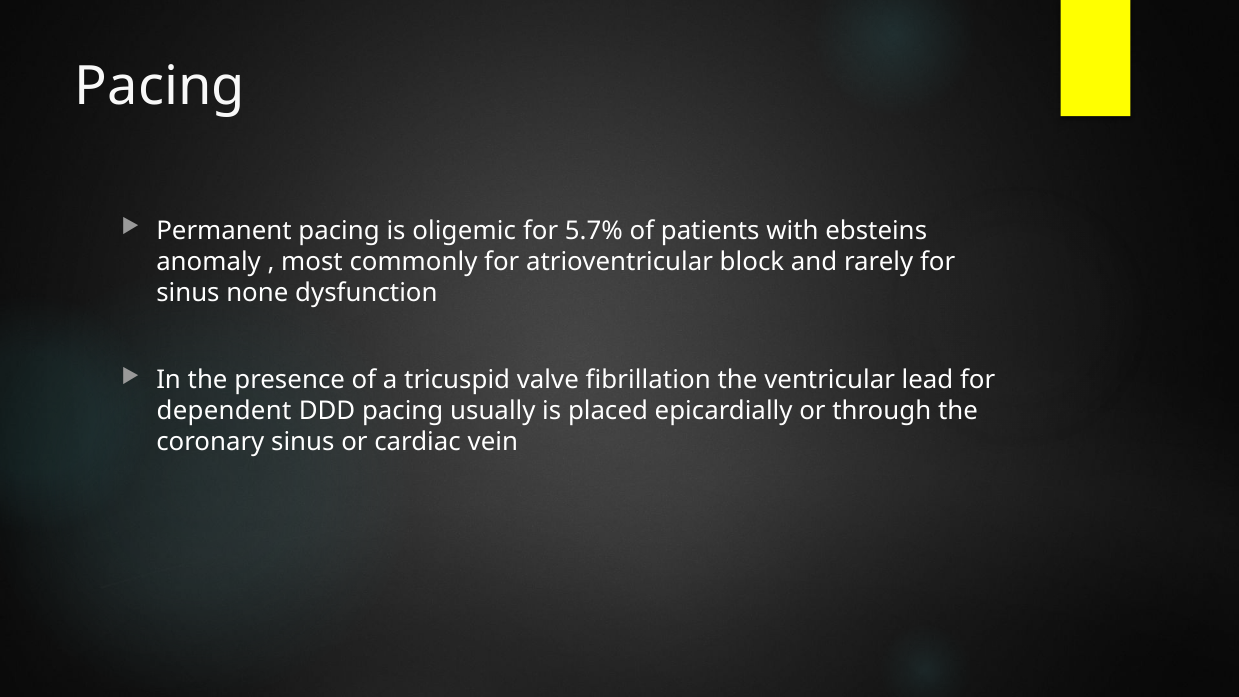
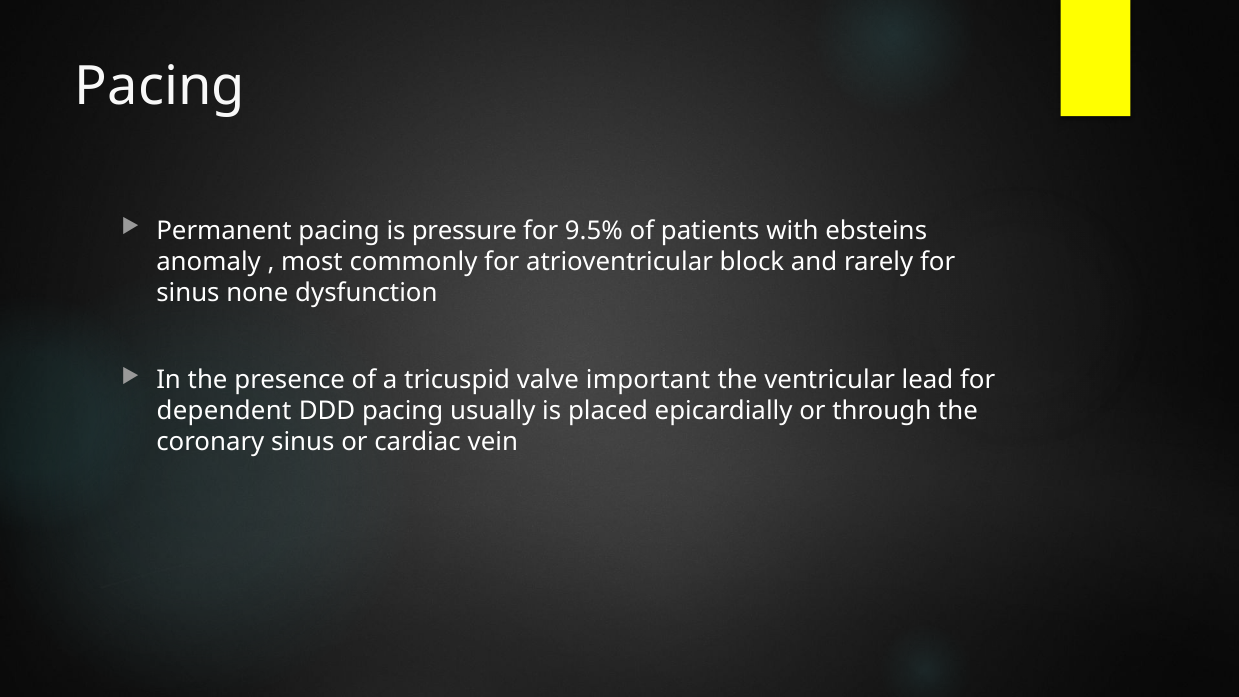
oligemic: oligemic -> pressure
5.7%: 5.7% -> 9.5%
fibrillation: fibrillation -> important
